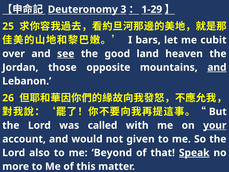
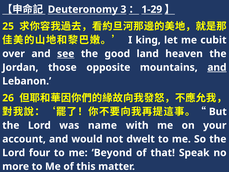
bars: bars -> king
called: called -> name
your underline: present -> none
given: given -> dwelt
also: also -> four
Speak underline: present -> none
